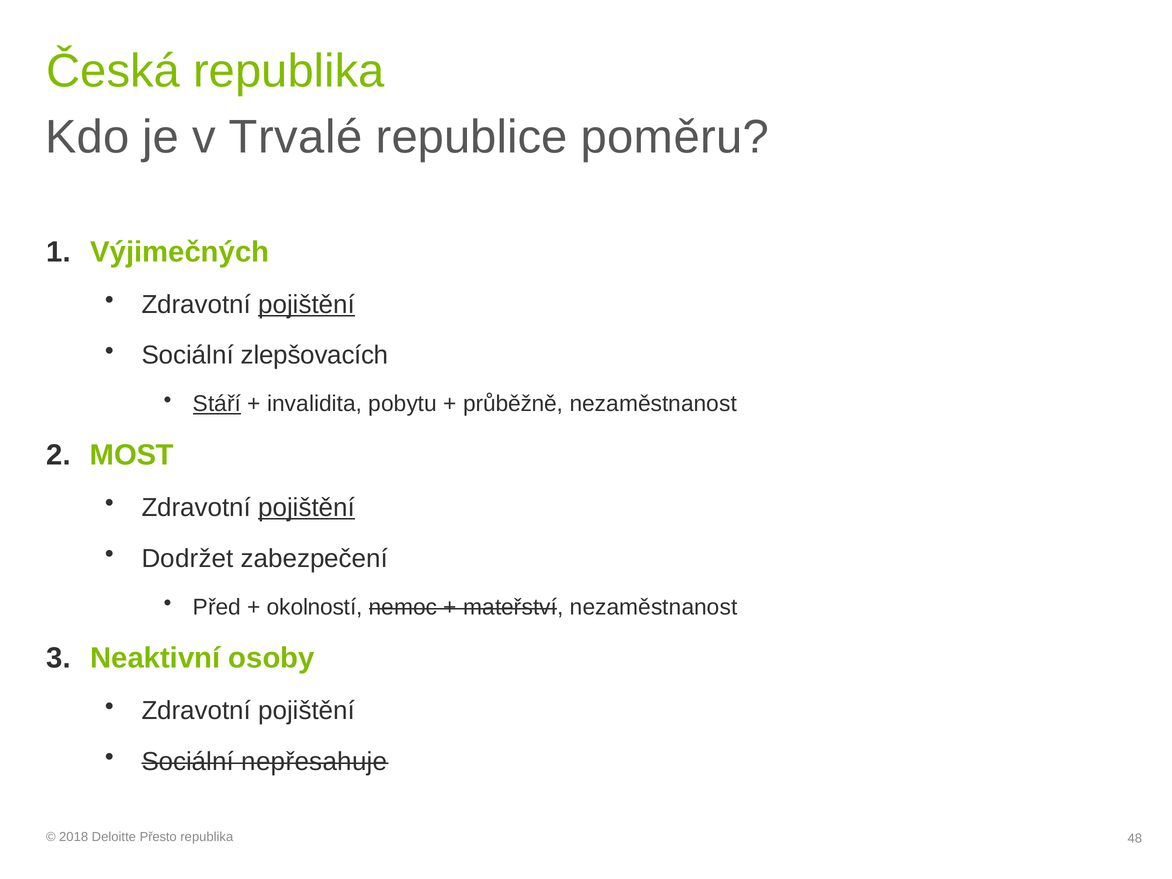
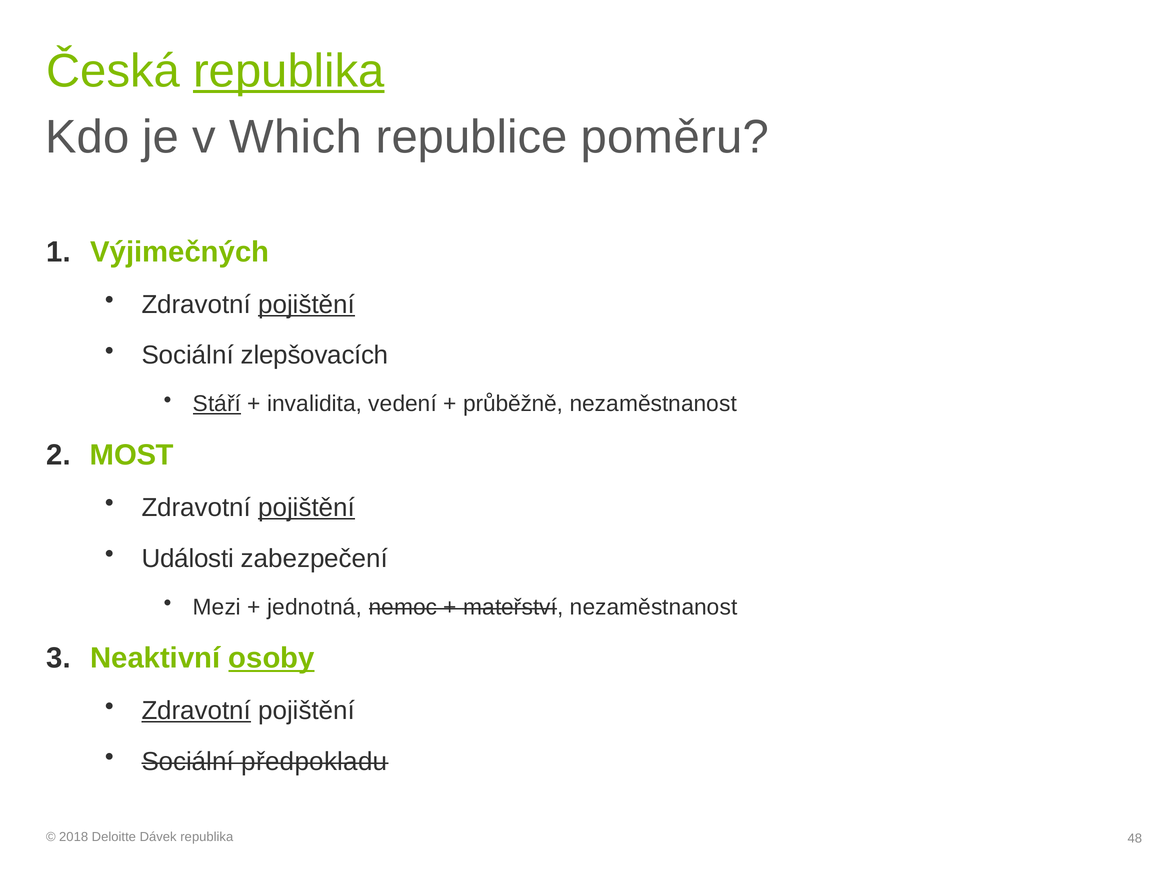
republika at (289, 71) underline: none -> present
Trvalé: Trvalé -> Which
pobytu: pobytu -> vedení
Dodržet: Dodržet -> Události
Před: Před -> Mezi
okolností: okolností -> jednotná
osoby underline: none -> present
Zdravotní at (196, 711) underline: none -> present
nepřesahuje: nepřesahuje -> předpokladu
Přesto: Přesto -> Dávek
